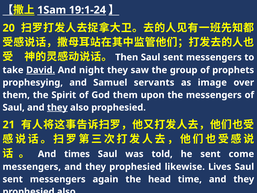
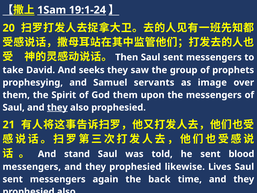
David underline: present -> none
night: night -> seeks
times: times -> stand
come: come -> blood
head: head -> back
